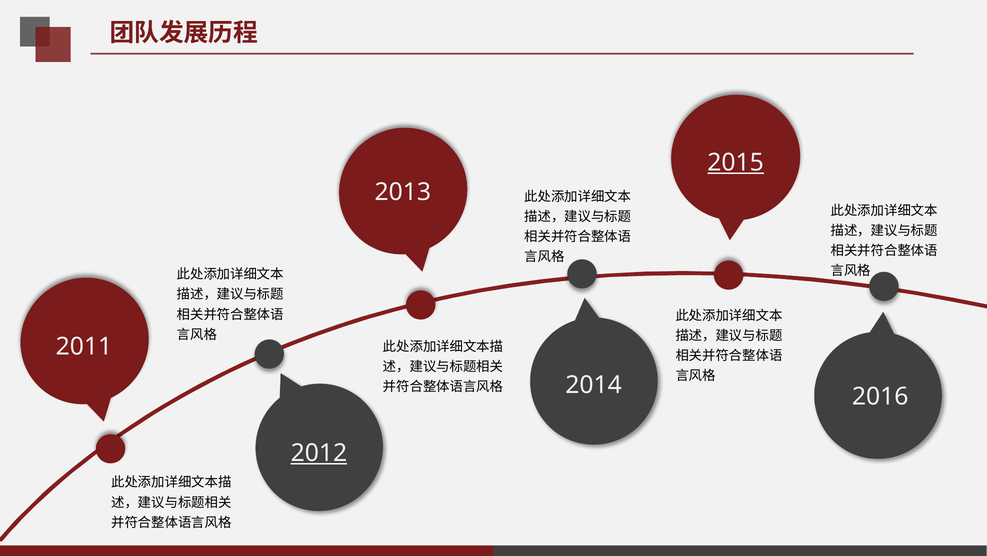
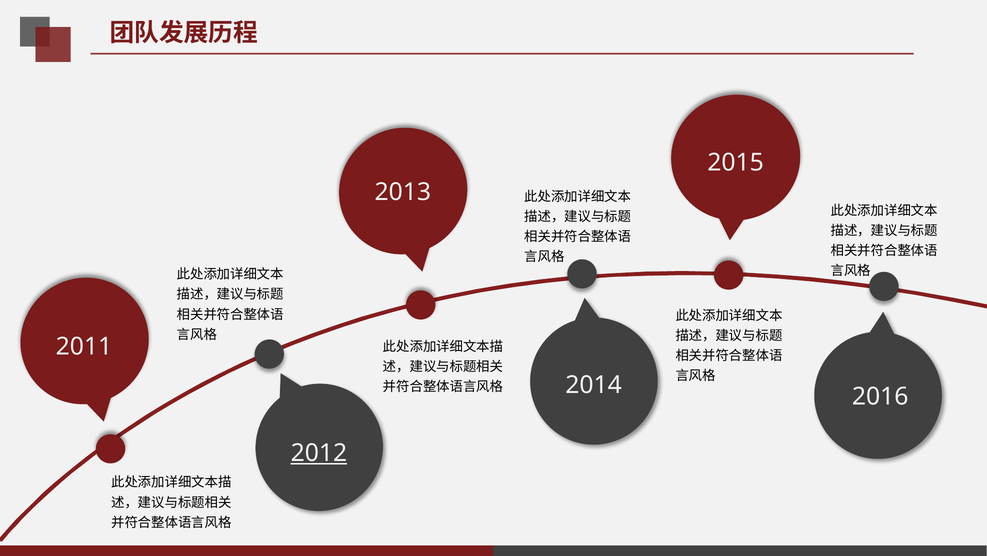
2015 underline: present -> none
